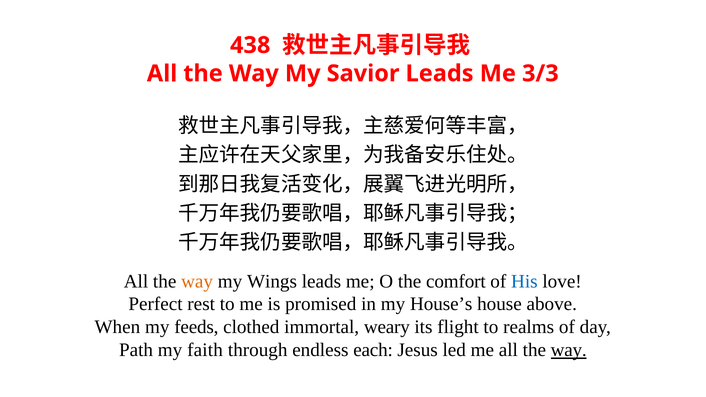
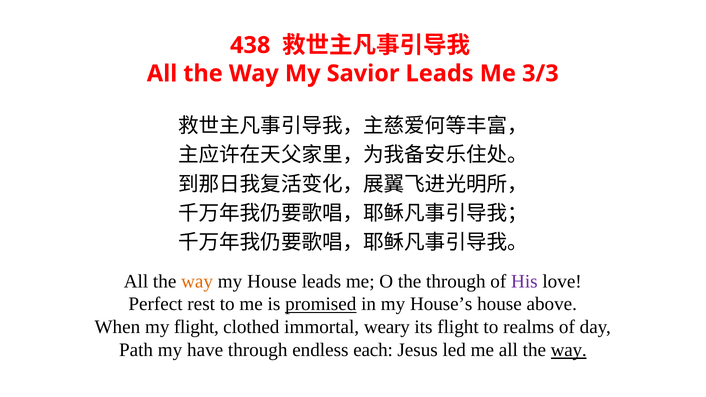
my Wings: Wings -> House
the comfort: comfort -> through
His colour: blue -> purple
promised underline: none -> present
my feeds: feeds -> flight
faith: faith -> have
